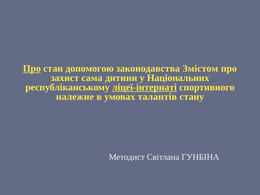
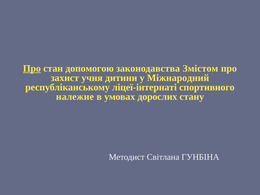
сама: сама -> учня
Національних: Національних -> Міжнародний
ліцеї-інтернаті underline: present -> none
талантів: талантів -> дорослих
